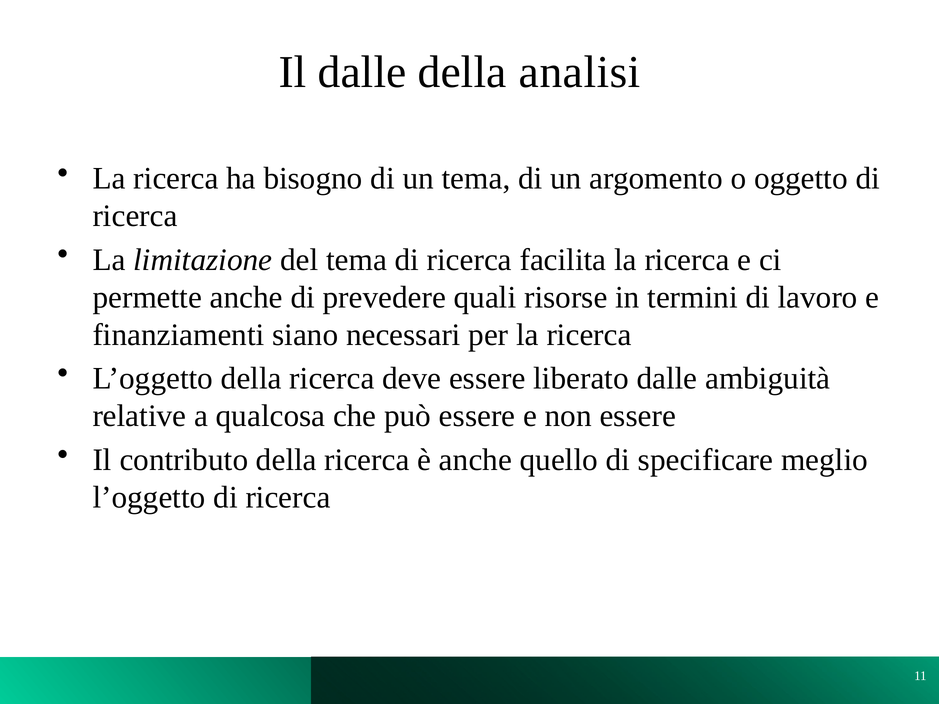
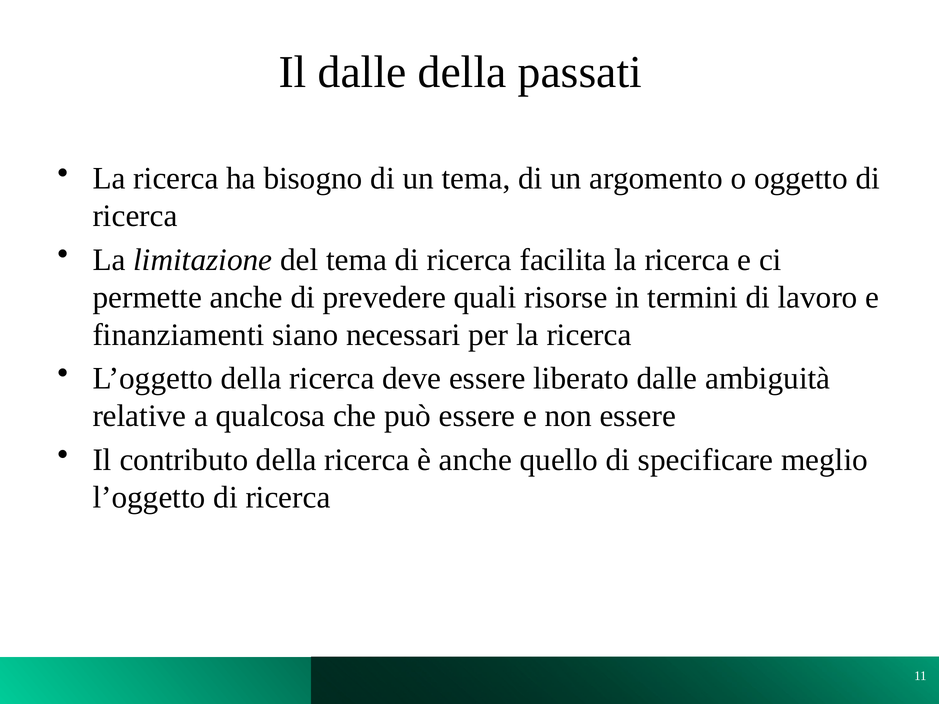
analisi: analisi -> passati
